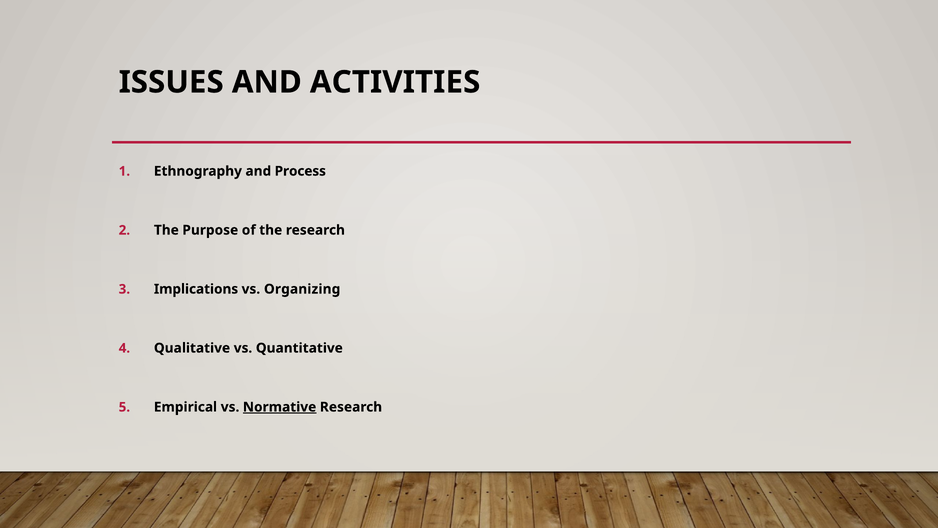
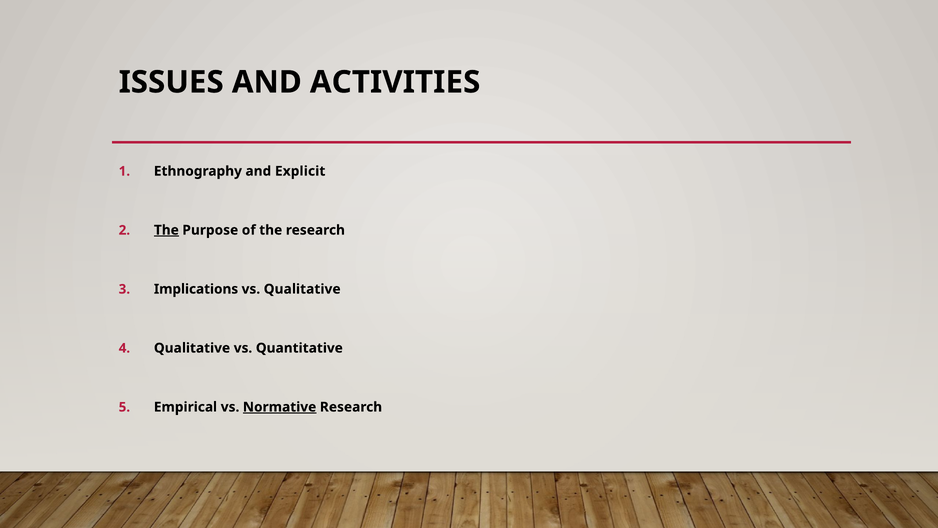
Process: Process -> Explicit
The at (166, 230) underline: none -> present
vs Organizing: Organizing -> Qualitative
